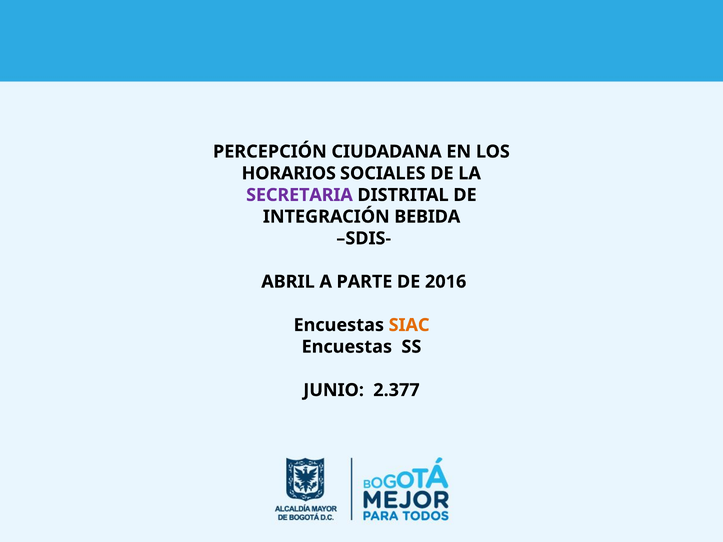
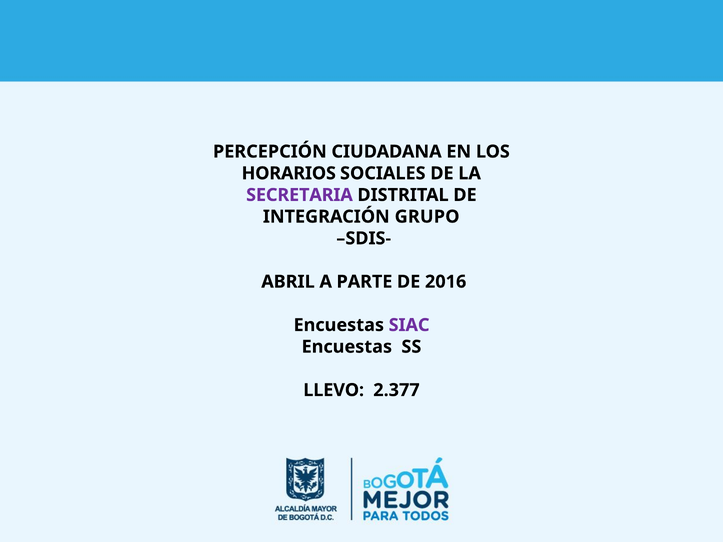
BEBIDA: BEBIDA -> GRUPO
SIAC colour: orange -> purple
JUNIO: JUNIO -> LLEVO
